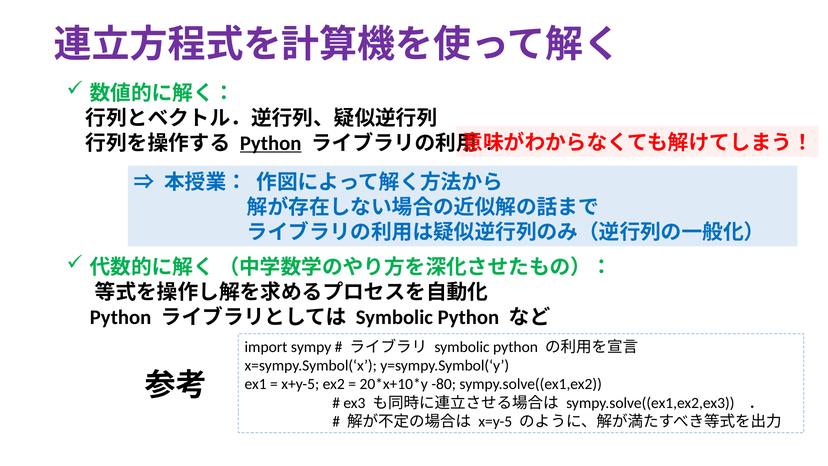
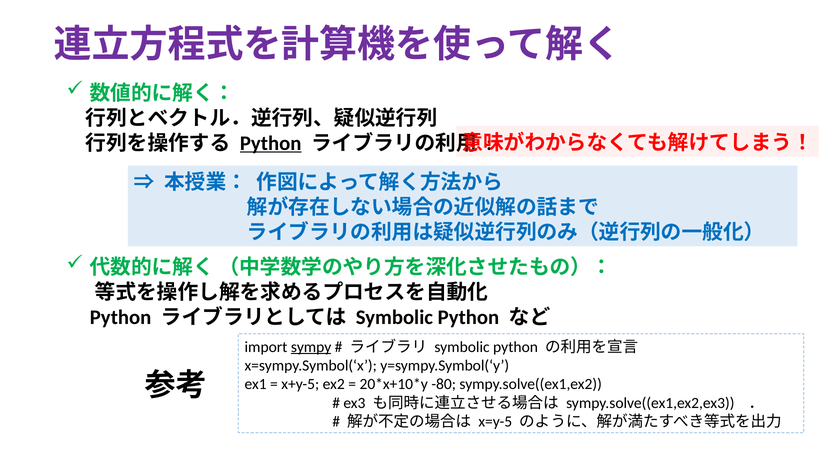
sympy underline: none -> present
